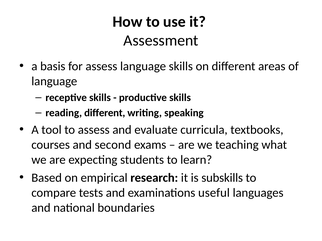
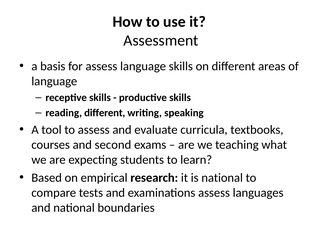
is subskills: subskills -> national
examinations useful: useful -> assess
